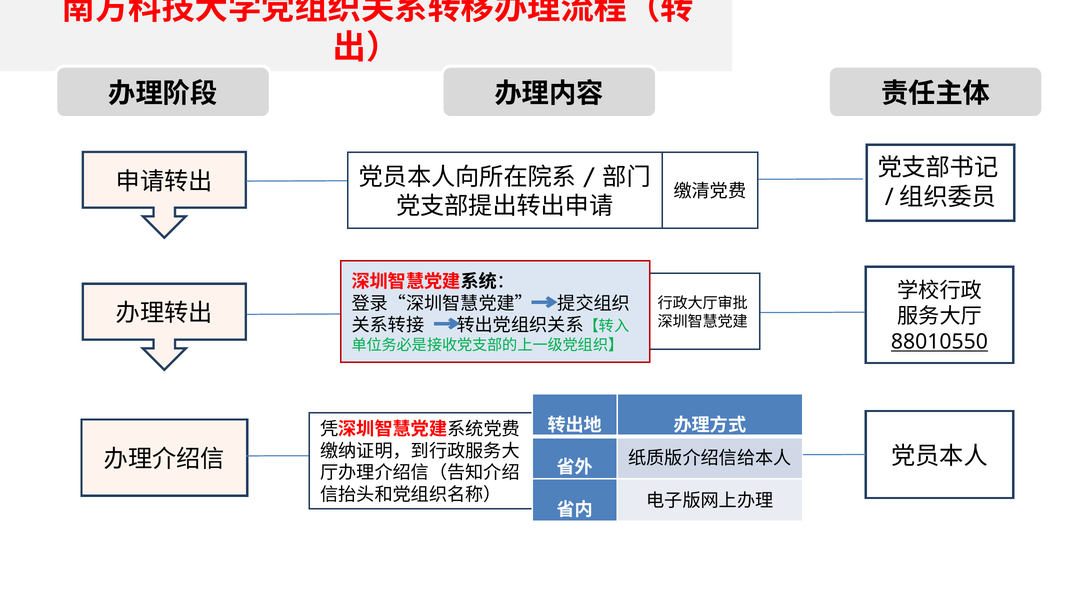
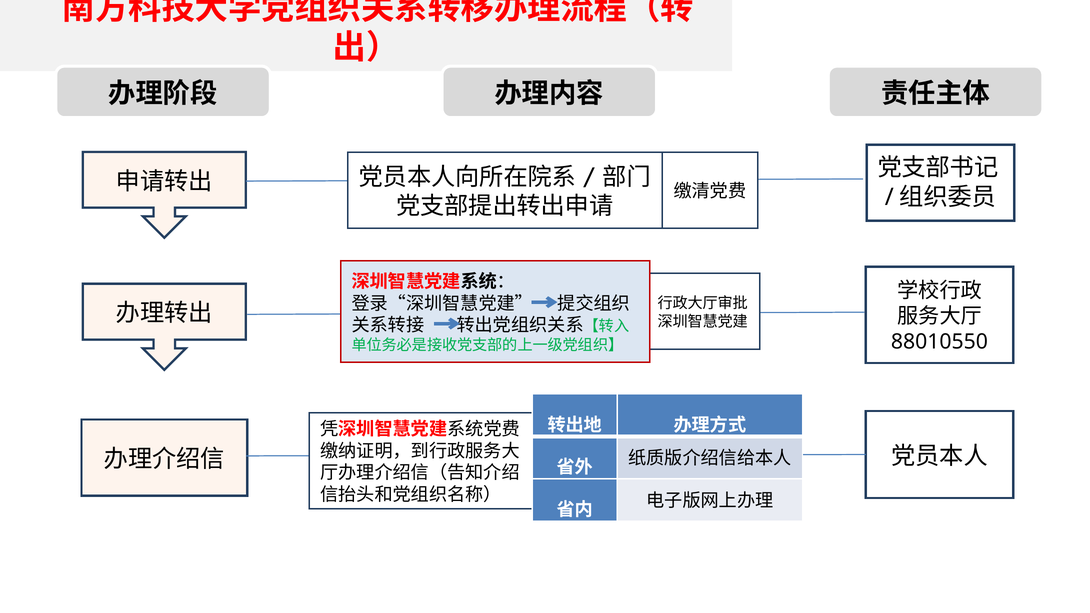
88010550 underline: present -> none
